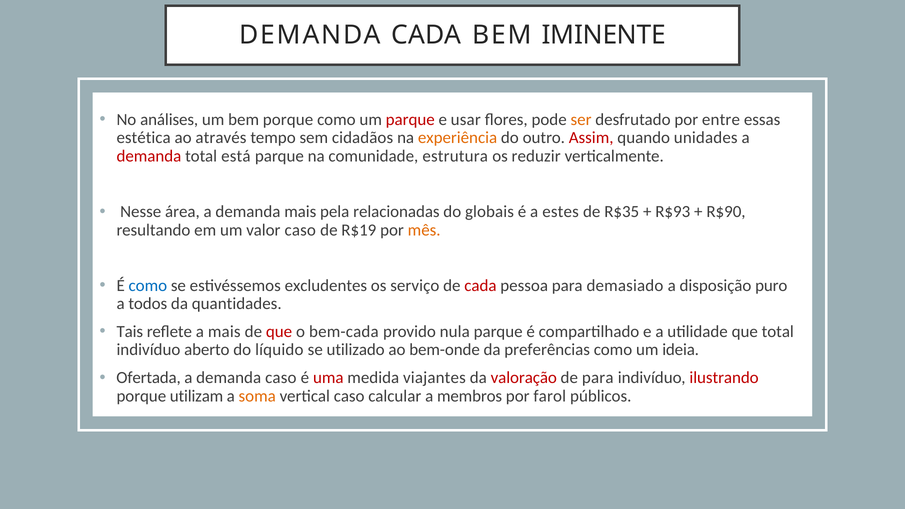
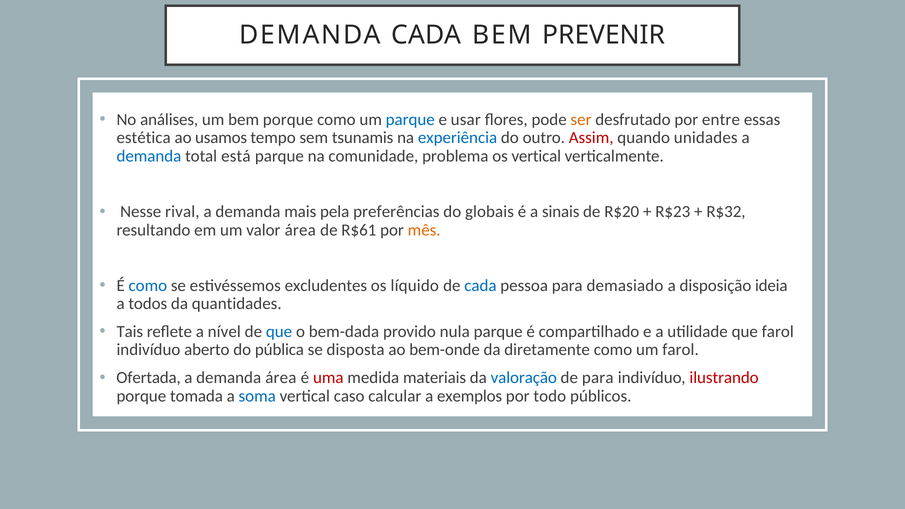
IMINENTE: IMINENTE -> PREVENIR
parque at (410, 119) colour: red -> blue
através: através -> usamos
cidadãos: cidadãos -> tsunamis
experiência colour: orange -> blue
demanda at (149, 156) colour: red -> blue
estrutura: estrutura -> problema
os reduzir: reduzir -> vertical
área: área -> rival
relacionadas: relacionadas -> preferências
estes: estes -> sinais
R$35: R$35 -> R$20
R$93: R$93 -> R$23
R$90: R$90 -> R$32
valor caso: caso -> área
R$19: R$19 -> R$61
serviço: serviço -> líquido
cada at (480, 285) colour: red -> blue
puro: puro -> ideia
a mais: mais -> nível
que at (279, 332) colour: red -> blue
bem-cada: bem-cada -> bem-dada
que total: total -> farol
líquido: líquido -> pública
utilizado: utilizado -> disposta
preferências: preferências -> diretamente
um ideia: ideia -> farol
demanda caso: caso -> área
viajantes: viajantes -> materiais
valoração colour: red -> blue
utilizam: utilizam -> tomada
soma colour: orange -> blue
membros: membros -> exemplos
farol: farol -> todo
